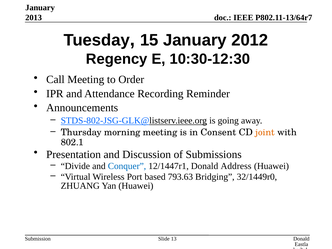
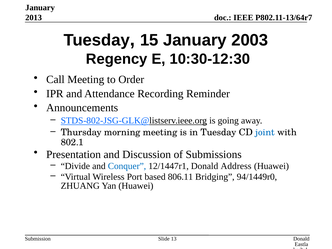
2012: 2012 -> 2003
in Consent: Consent -> Tuesday
joint colour: orange -> blue
793.63: 793.63 -> 806.11
32/1449r0: 32/1449r0 -> 94/1449r0
